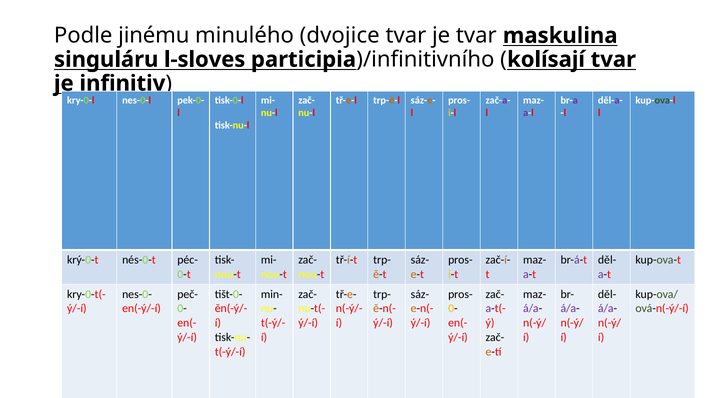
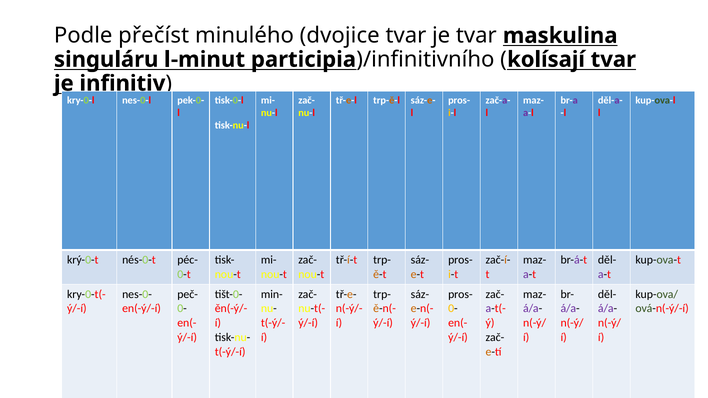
jinému: jinému -> přečíst
l-sloves: l-sloves -> l-minut
